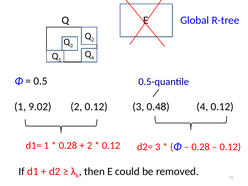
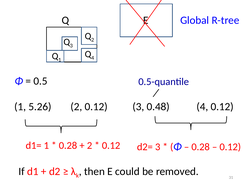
9.02: 9.02 -> 5.26
